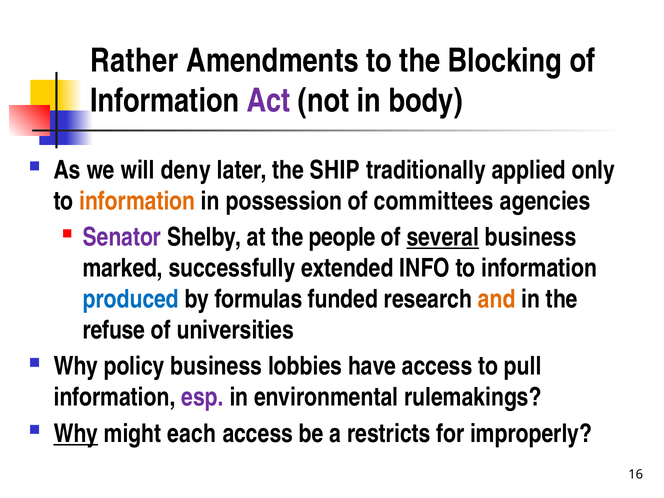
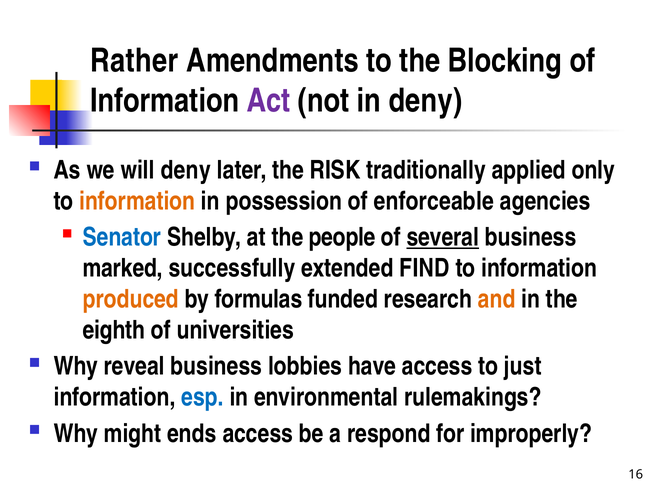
in body: body -> deny
SHIP: SHIP -> RISK
committees: committees -> enforceable
Senator colour: purple -> blue
INFO: INFO -> FIND
produced colour: blue -> orange
refuse: refuse -> eighth
policy: policy -> reveal
pull: pull -> just
esp colour: purple -> blue
Why at (76, 434) underline: present -> none
each: each -> ends
restricts: restricts -> respond
